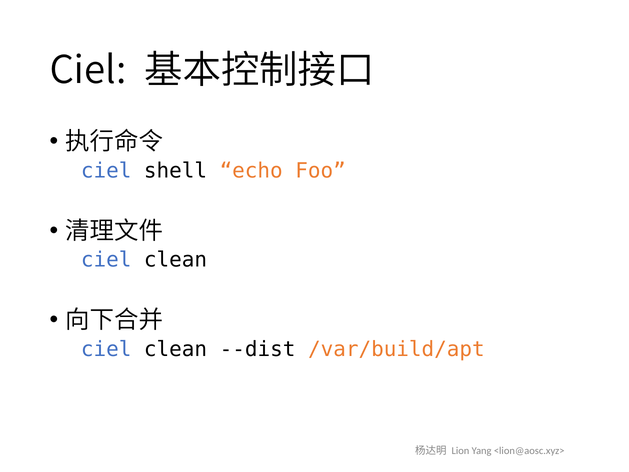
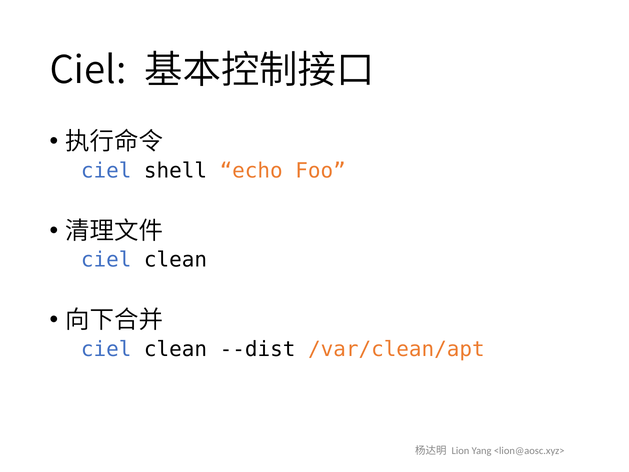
/var/build/apt: /var/build/apt -> /var/clean/apt
